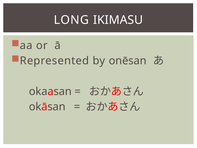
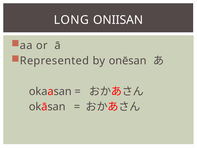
IKIMASU: IKIMASU -> ONIISAN
